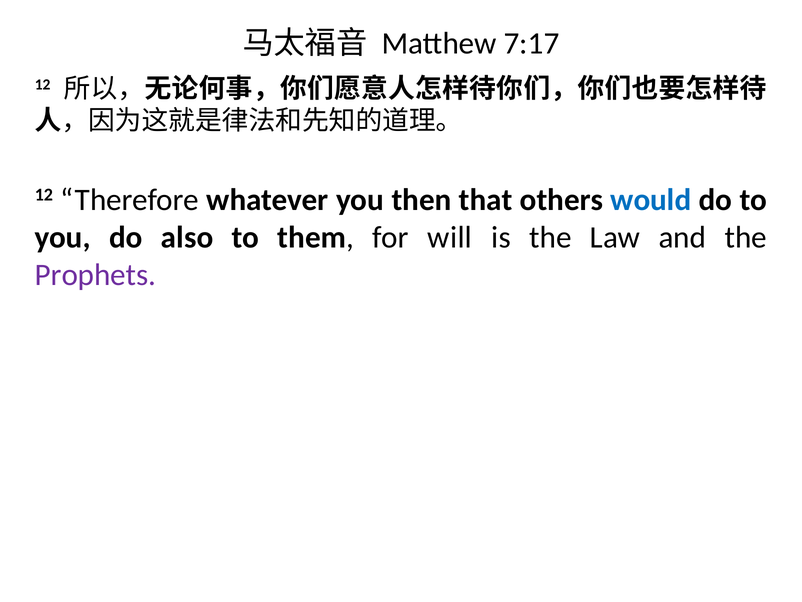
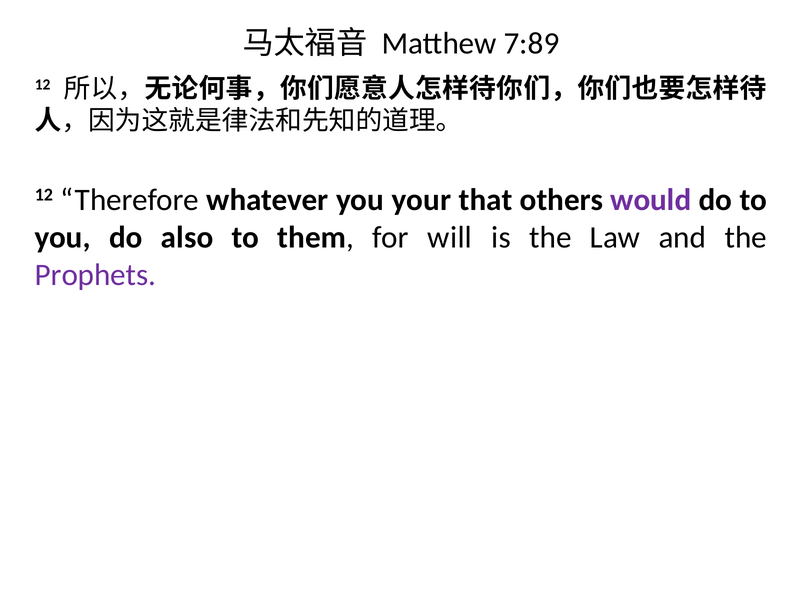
7:17: 7:17 -> 7:89
then: then -> your
would colour: blue -> purple
